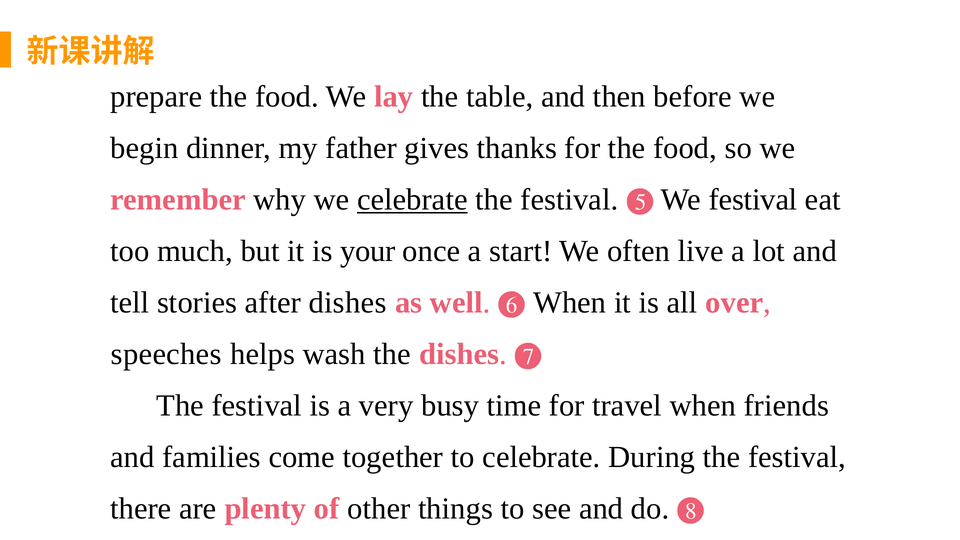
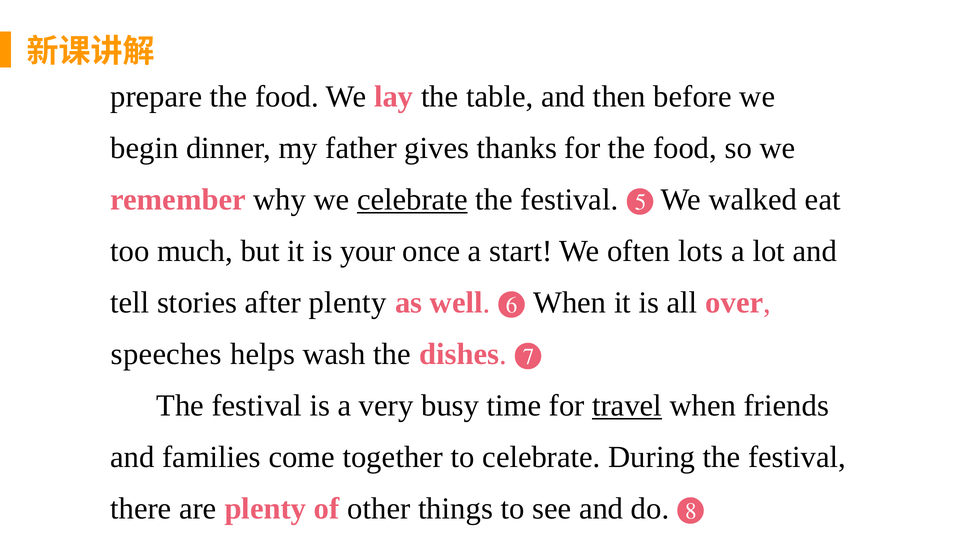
We festival: festival -> walked
live: live -> lots
after dishes: dishes -> plenty
travel underline: none -> present
